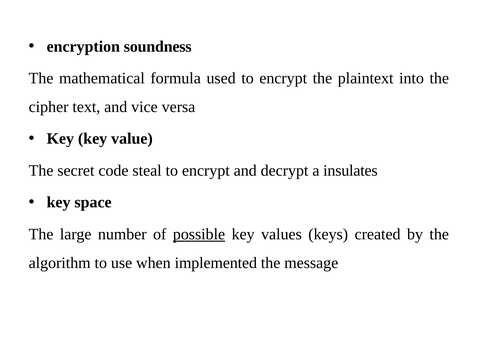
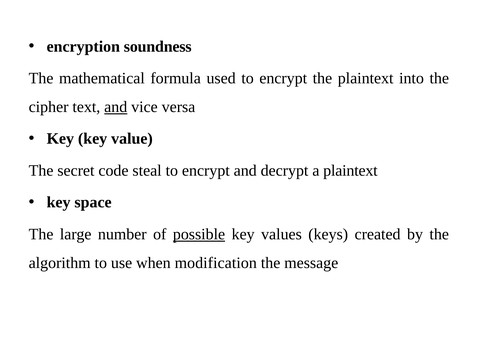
and at (116, 107) underline: none -> present
a insulates: insulates -> plaintext
implemented: implemented -> modification
